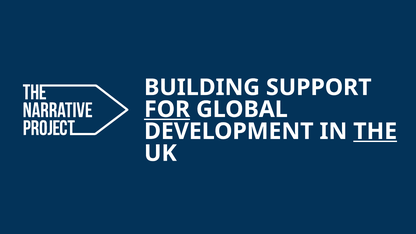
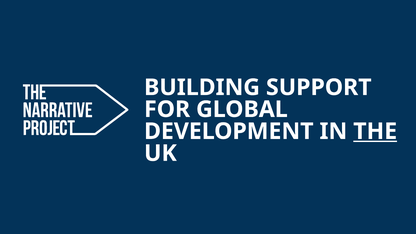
FOR underline: present -> none
